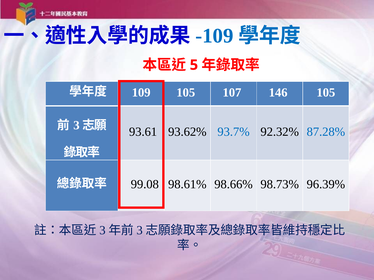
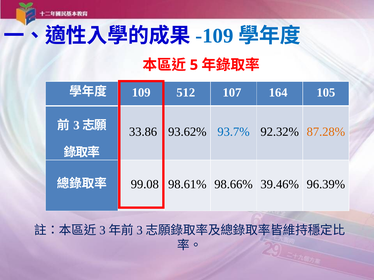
109 105: 105 -> 512
146: 146 -> 164
93.61: 93.61 -> 33.86
87.28% colour: blue -> orange
98.73%: 98.73% -> 39.46%
